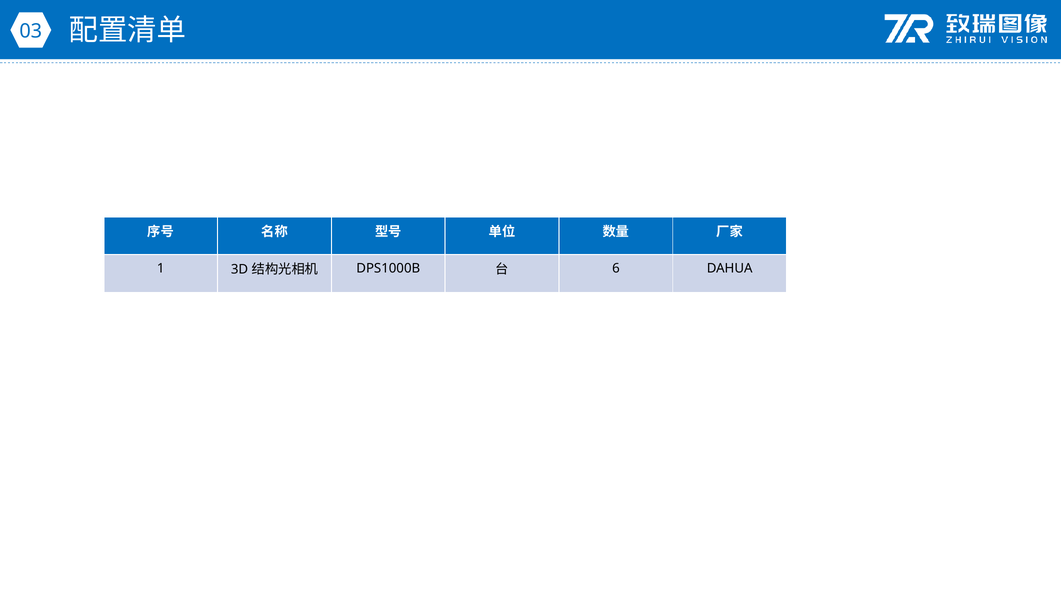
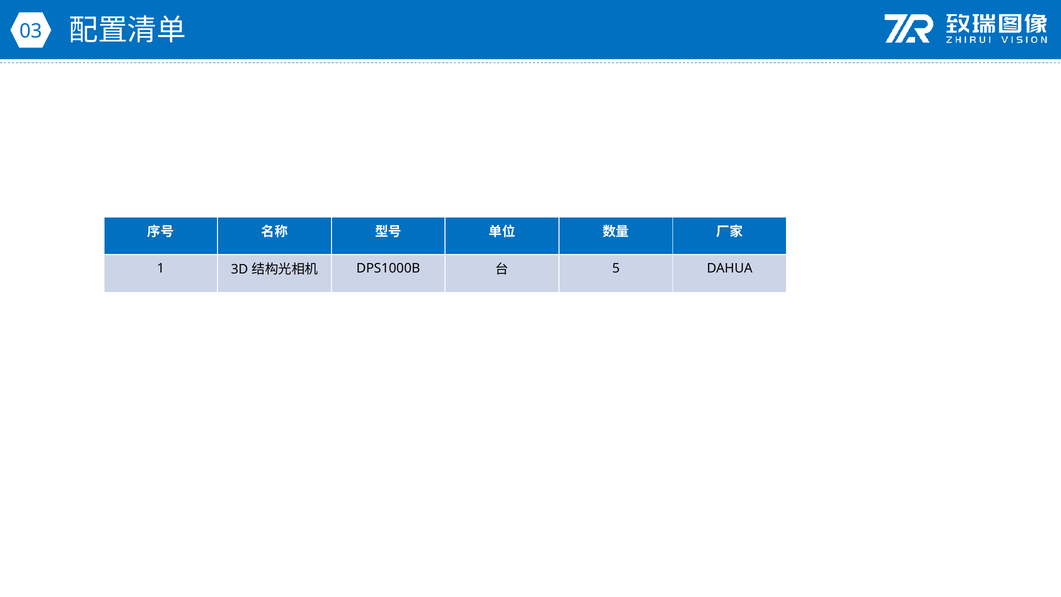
6: 6 -> 5
